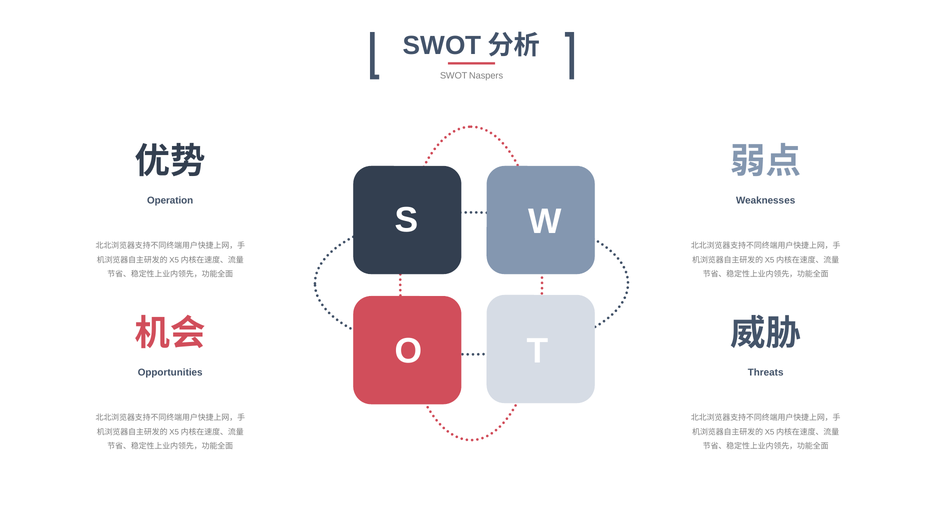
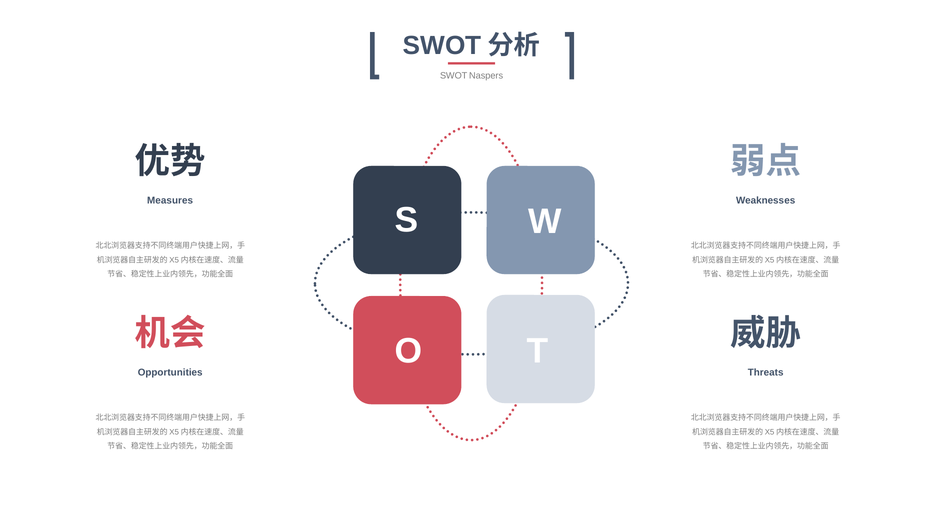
Operation: Operation -> Measures
